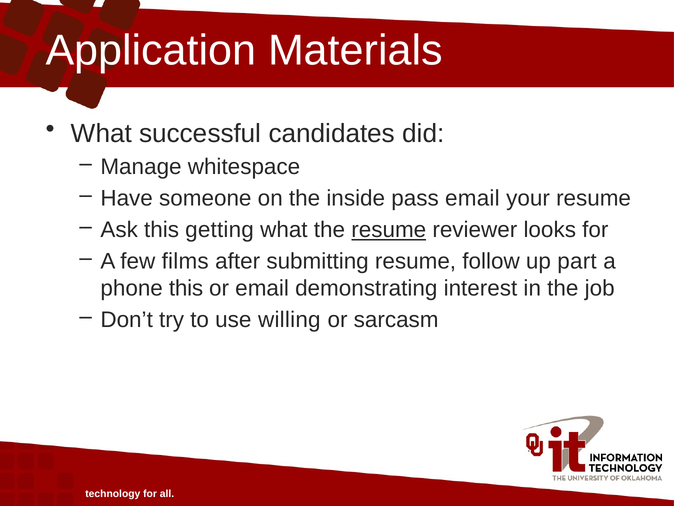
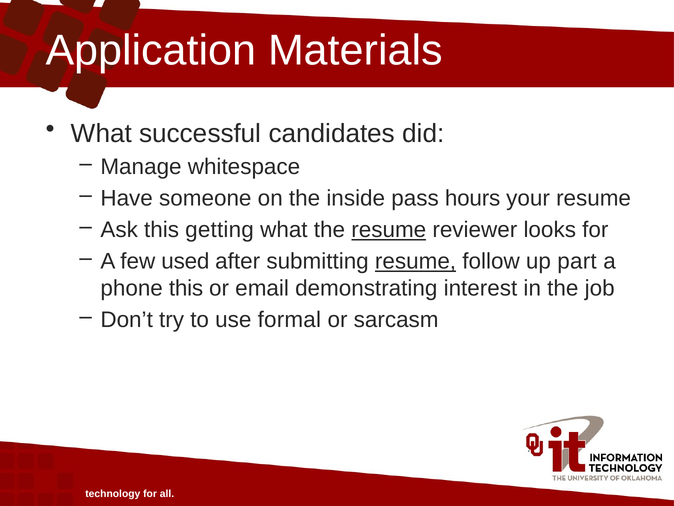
pass email: email -> hours
films: films -> used
resume at (416, 261) underline: none -> present
willing: willing -> formal
